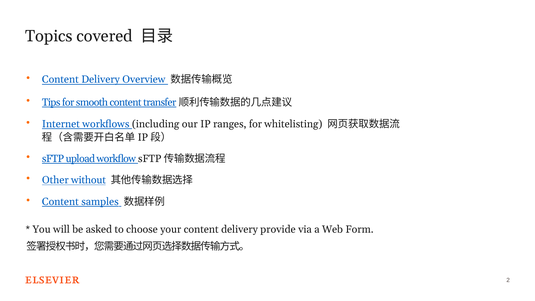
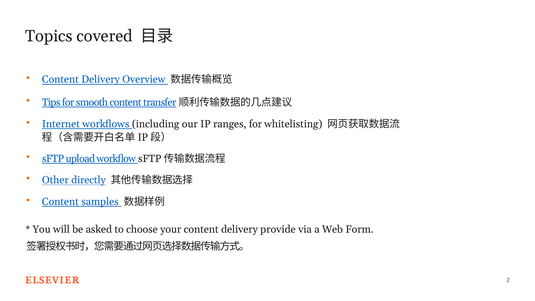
without: without -> directly
